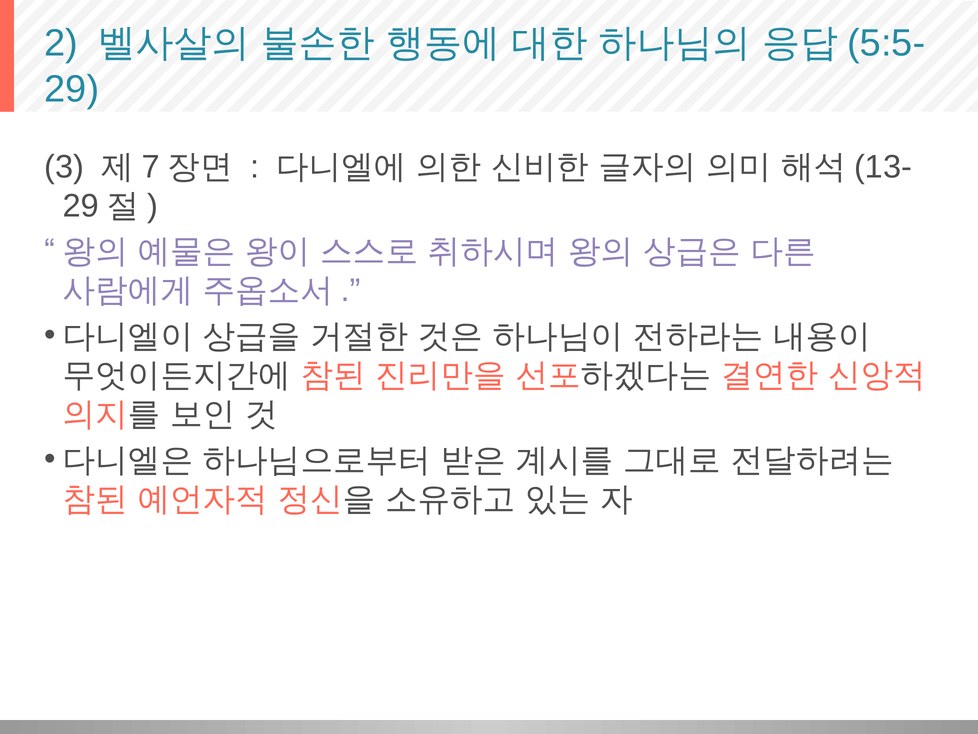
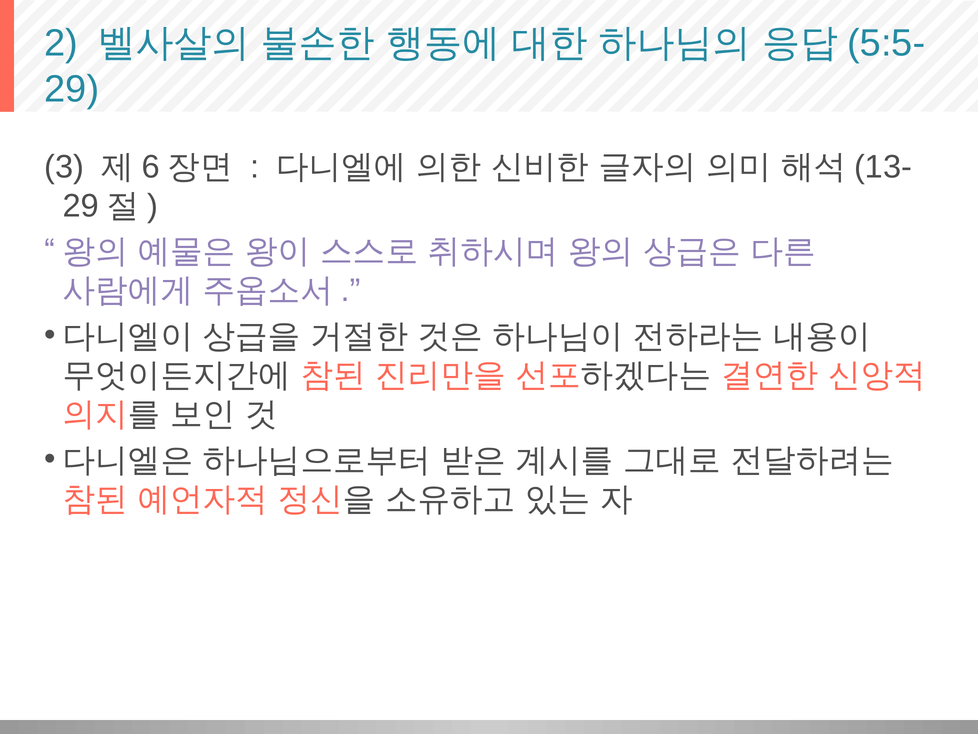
7: 7 -> 6
